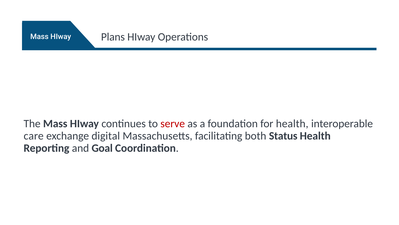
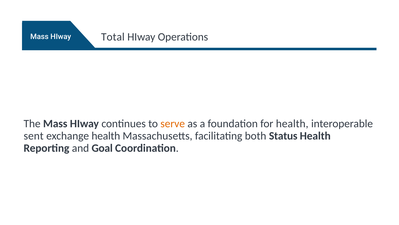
Plans: Plans -> Total
serve colour: red -> orange
care: care -> sent
exchange digital: digital -> health
